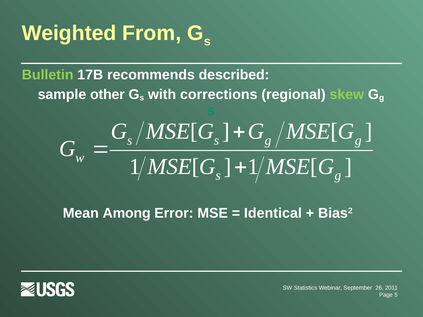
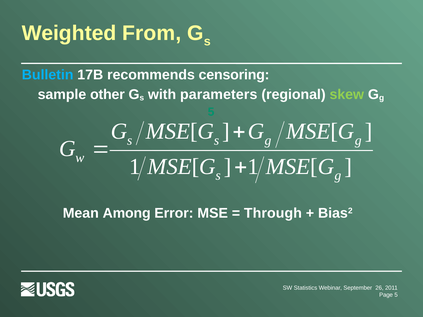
Bulletin colour: light green -> light blue
described: described -> censoring
corrections: corrections -> parameters
Identical: Identical -> Through
